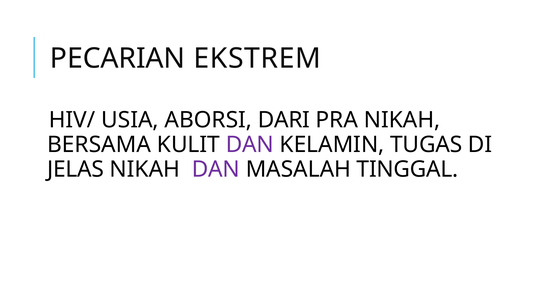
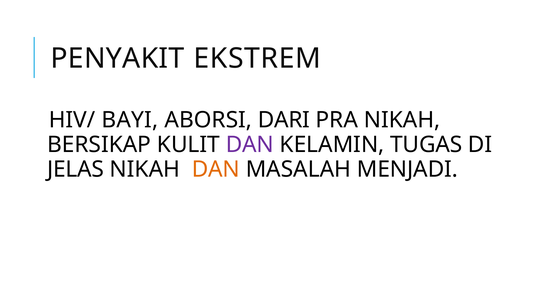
PECARIAN: PECARIAN -> PENYAKIT
USIA: USIA -> BAYI
BERSAMA: BERSAMA -> BERSIKAP
DAN at (216, 169) colour: purple -> orange
TINGGAL: TINGGAL -> MENJADI
